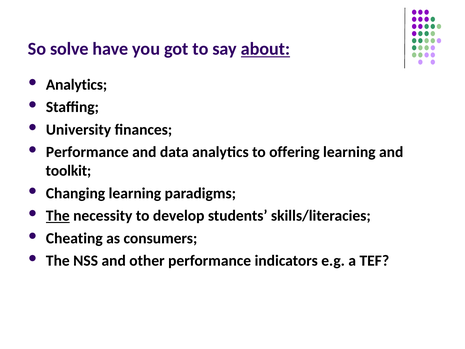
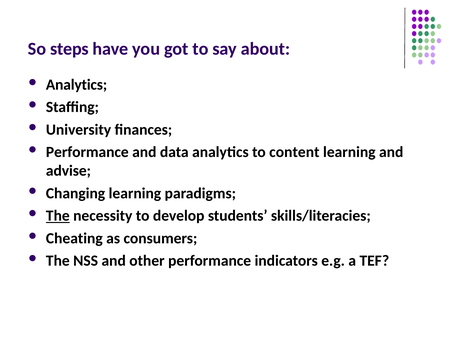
solve: solve -> steps
about underline: present -> none
offering: offering -> content
toolkit: toolkit -> advise
